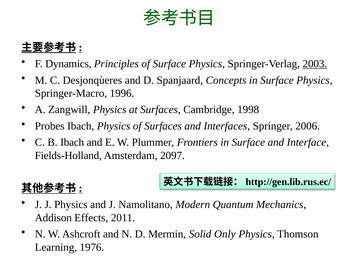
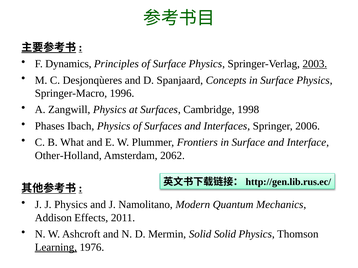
Probes: Probes -> Phases
B Ibach: Ibach -> What
Fields-Holland: Fields-Holland -> Other-Holland
2097: 2097 -> 2062
Solid Only: Only -> Solid
Learning underline: none -> present
